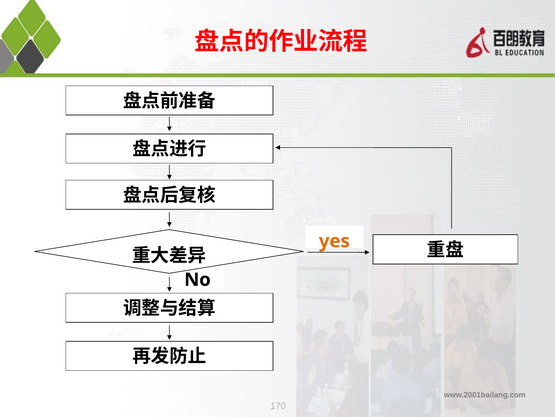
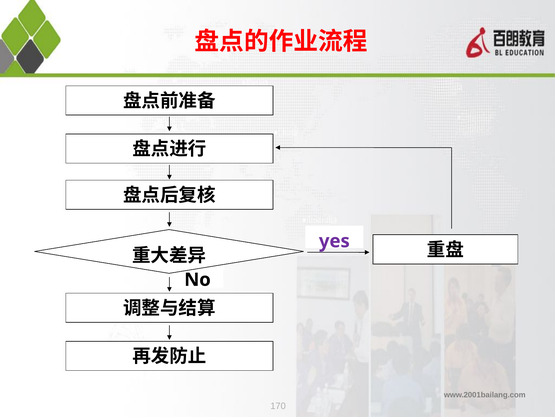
yes colour: orange -> purple
